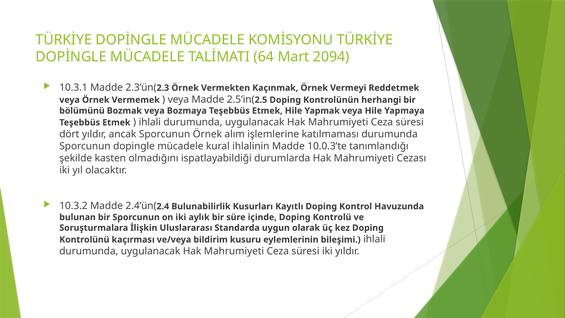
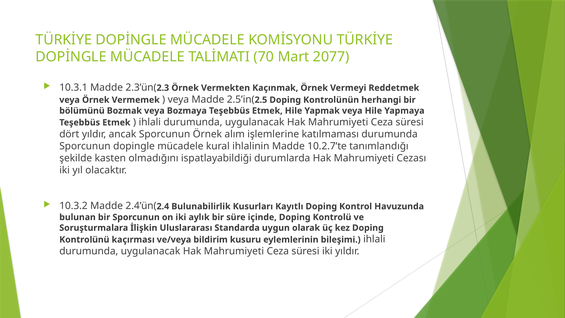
64: 64 -> 70
2094: 2094 -> 2077
10.0.3’te: 10.0.3’te -> 10.2.7’te
